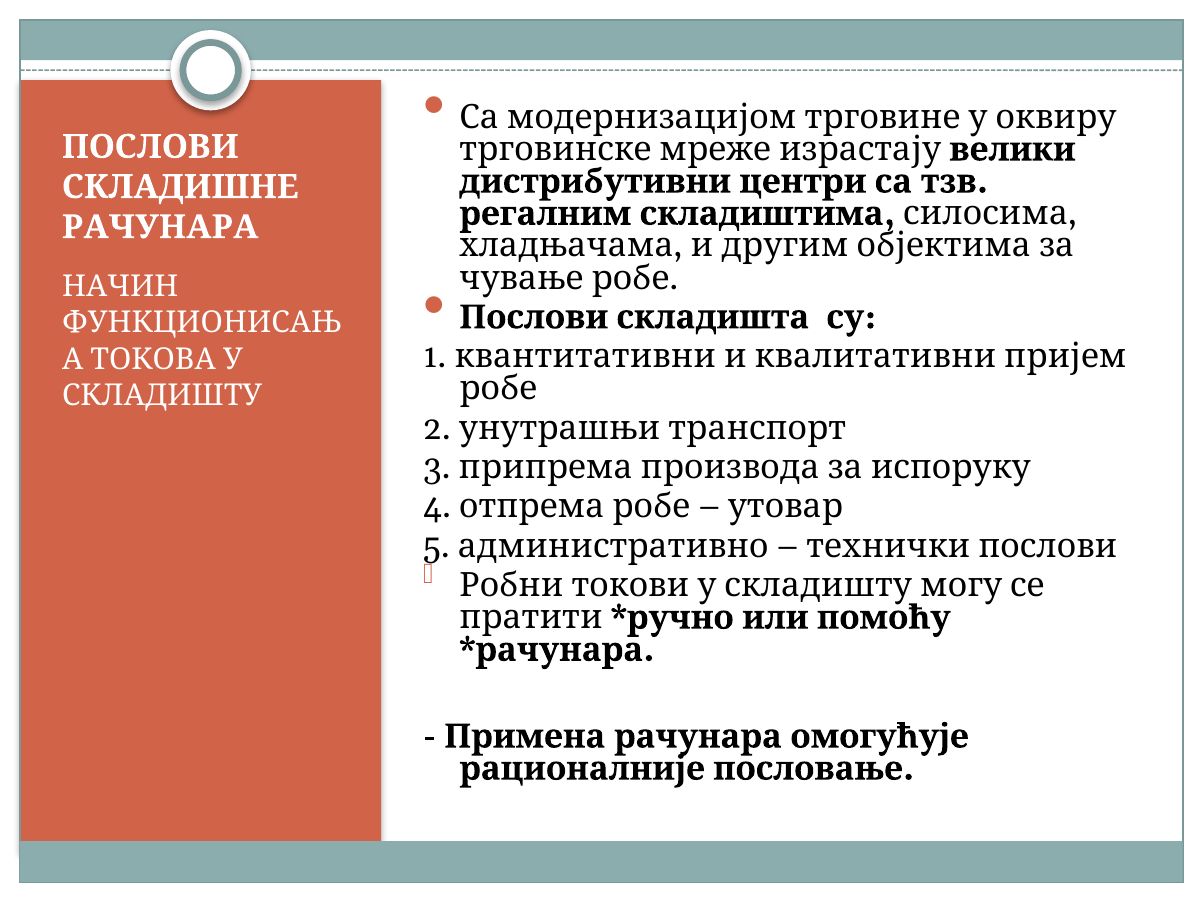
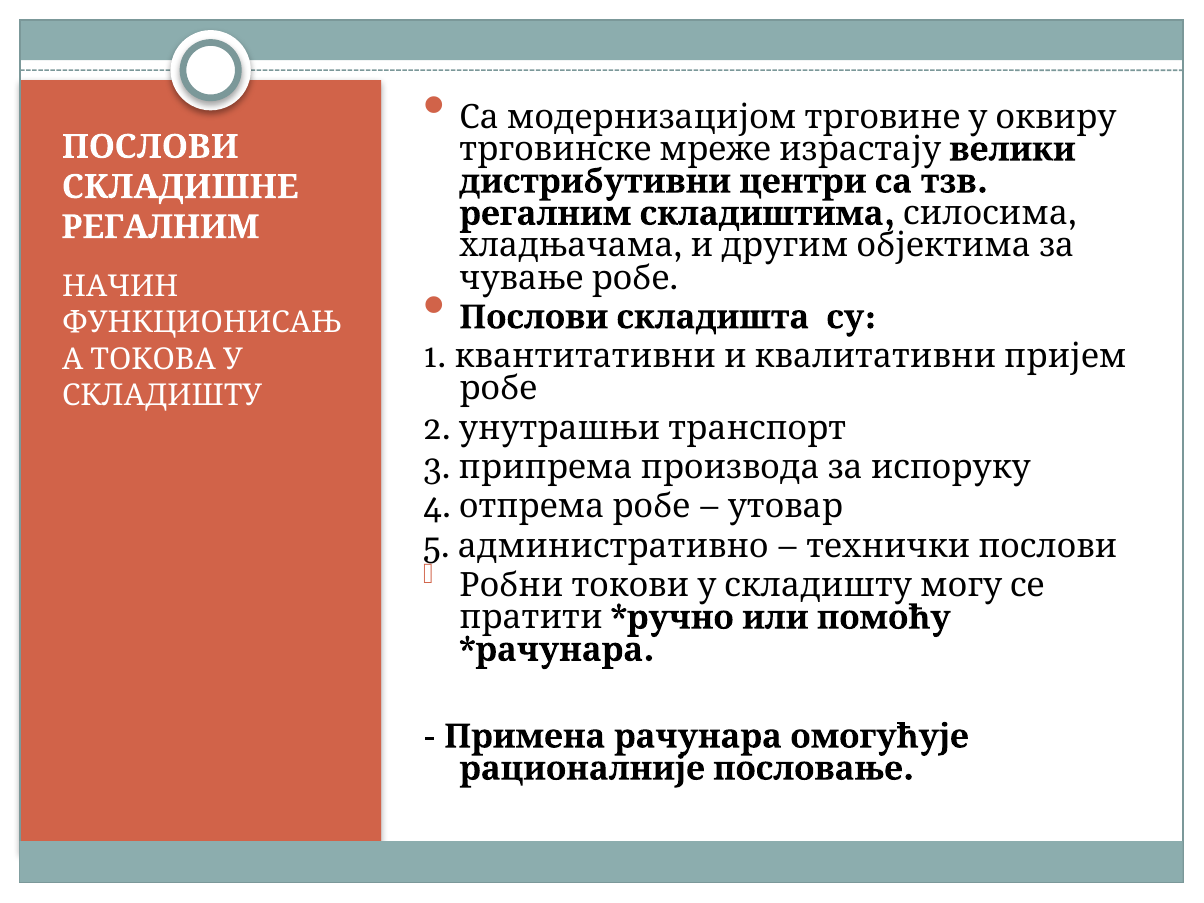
РАЧУНАРА at (160, 227): РАЧУНАРА -> РЕГАЛНИМ
